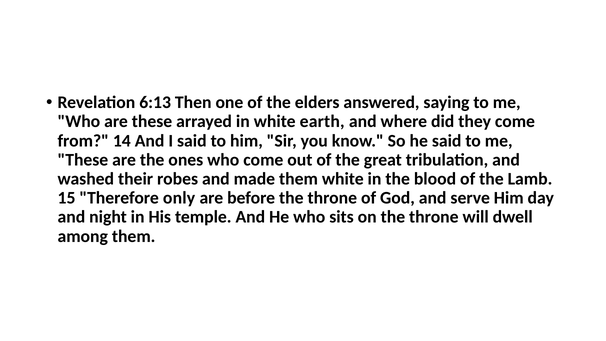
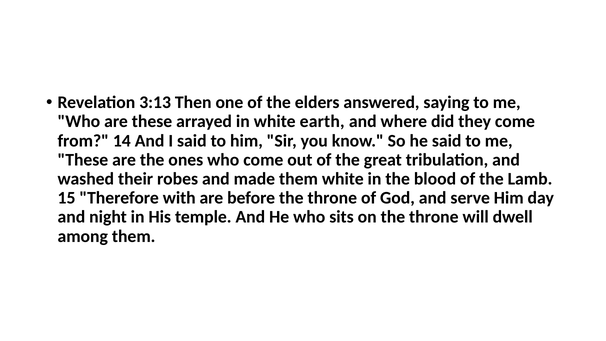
6:13: 6:13 -> 3:13
only: only -> with
